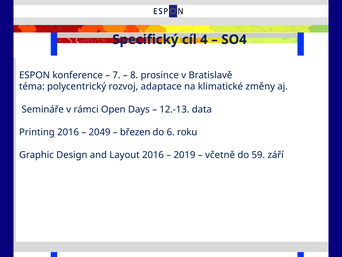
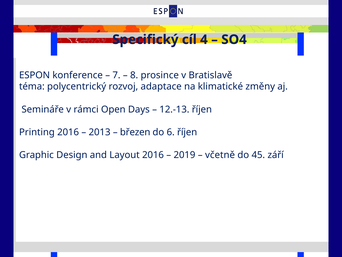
12.-13 data: data -> říjen
2049: 2049 -> 2013
6 roku: roku -> říjen
59: 59 -> 45
